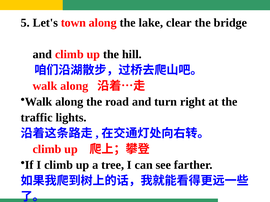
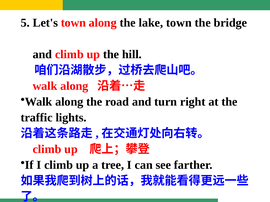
lake clear: clear -> town
